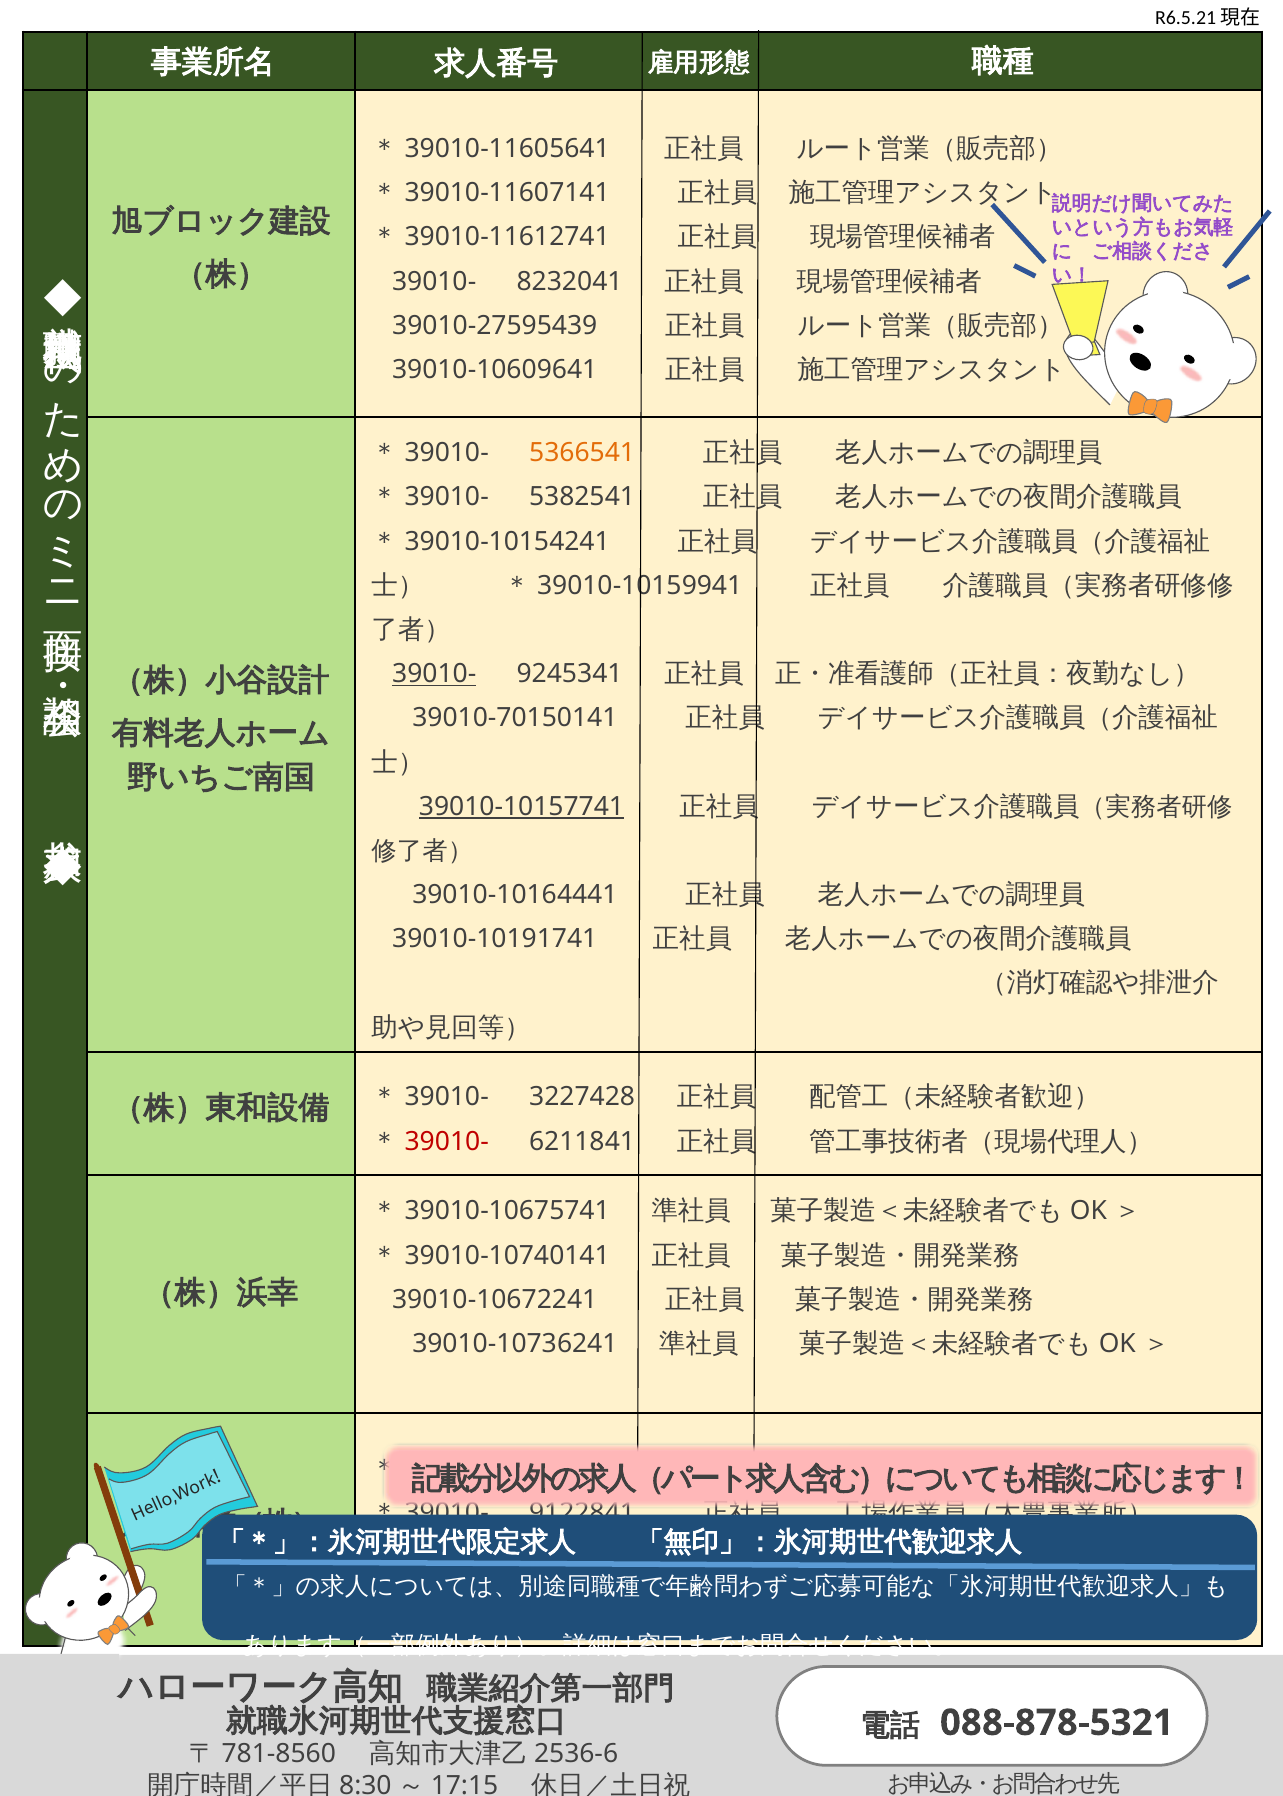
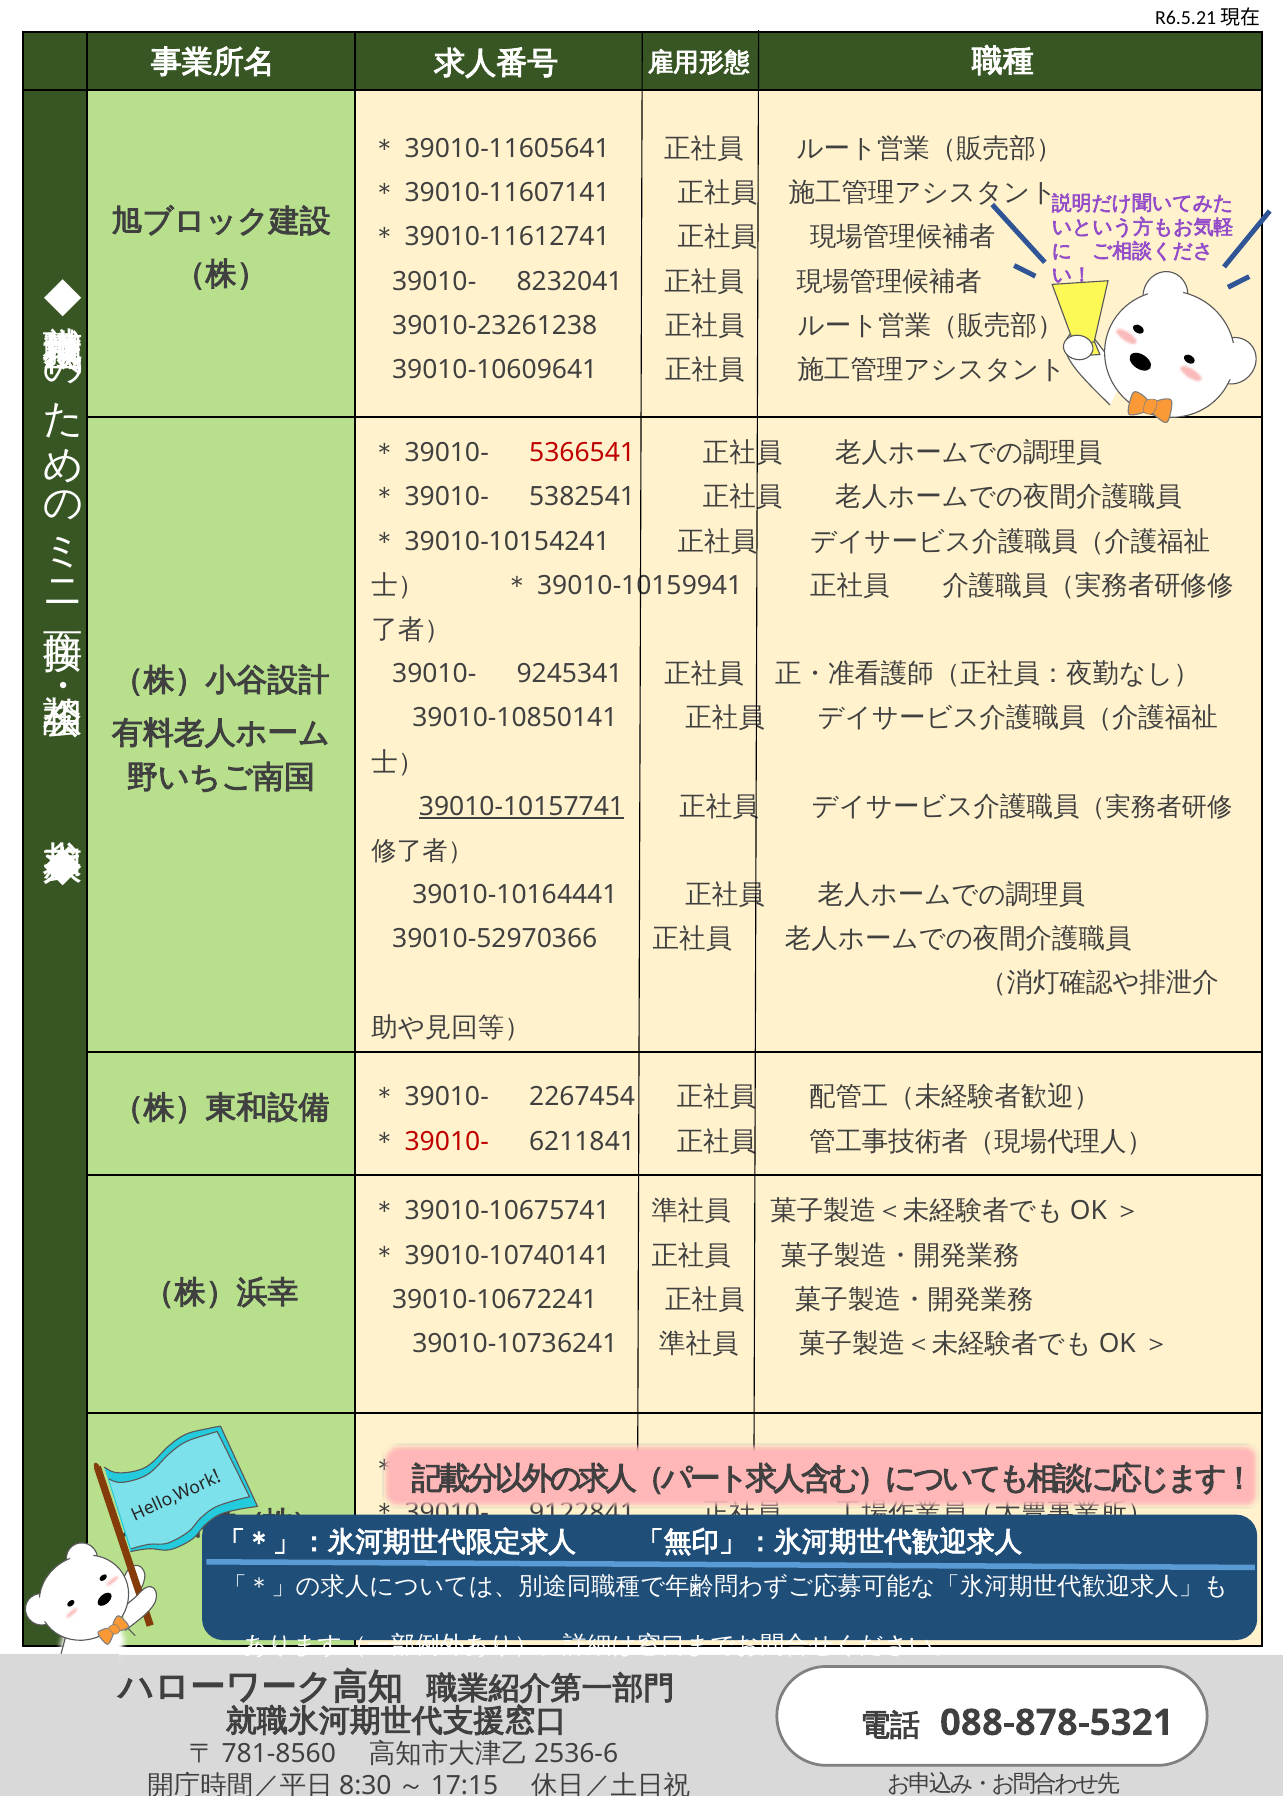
39010-27595439: 39010-27595439 -> 39010-23261238
5366541 colour: orange -> red
39010- at (434, 674) underline: present -> none
39010-70150141: 39010-70150141 -> 39010-10850141
39010-10191741: 39010-10191741 -> 39010-52970366
3227428: 3227428 -> 2267454
